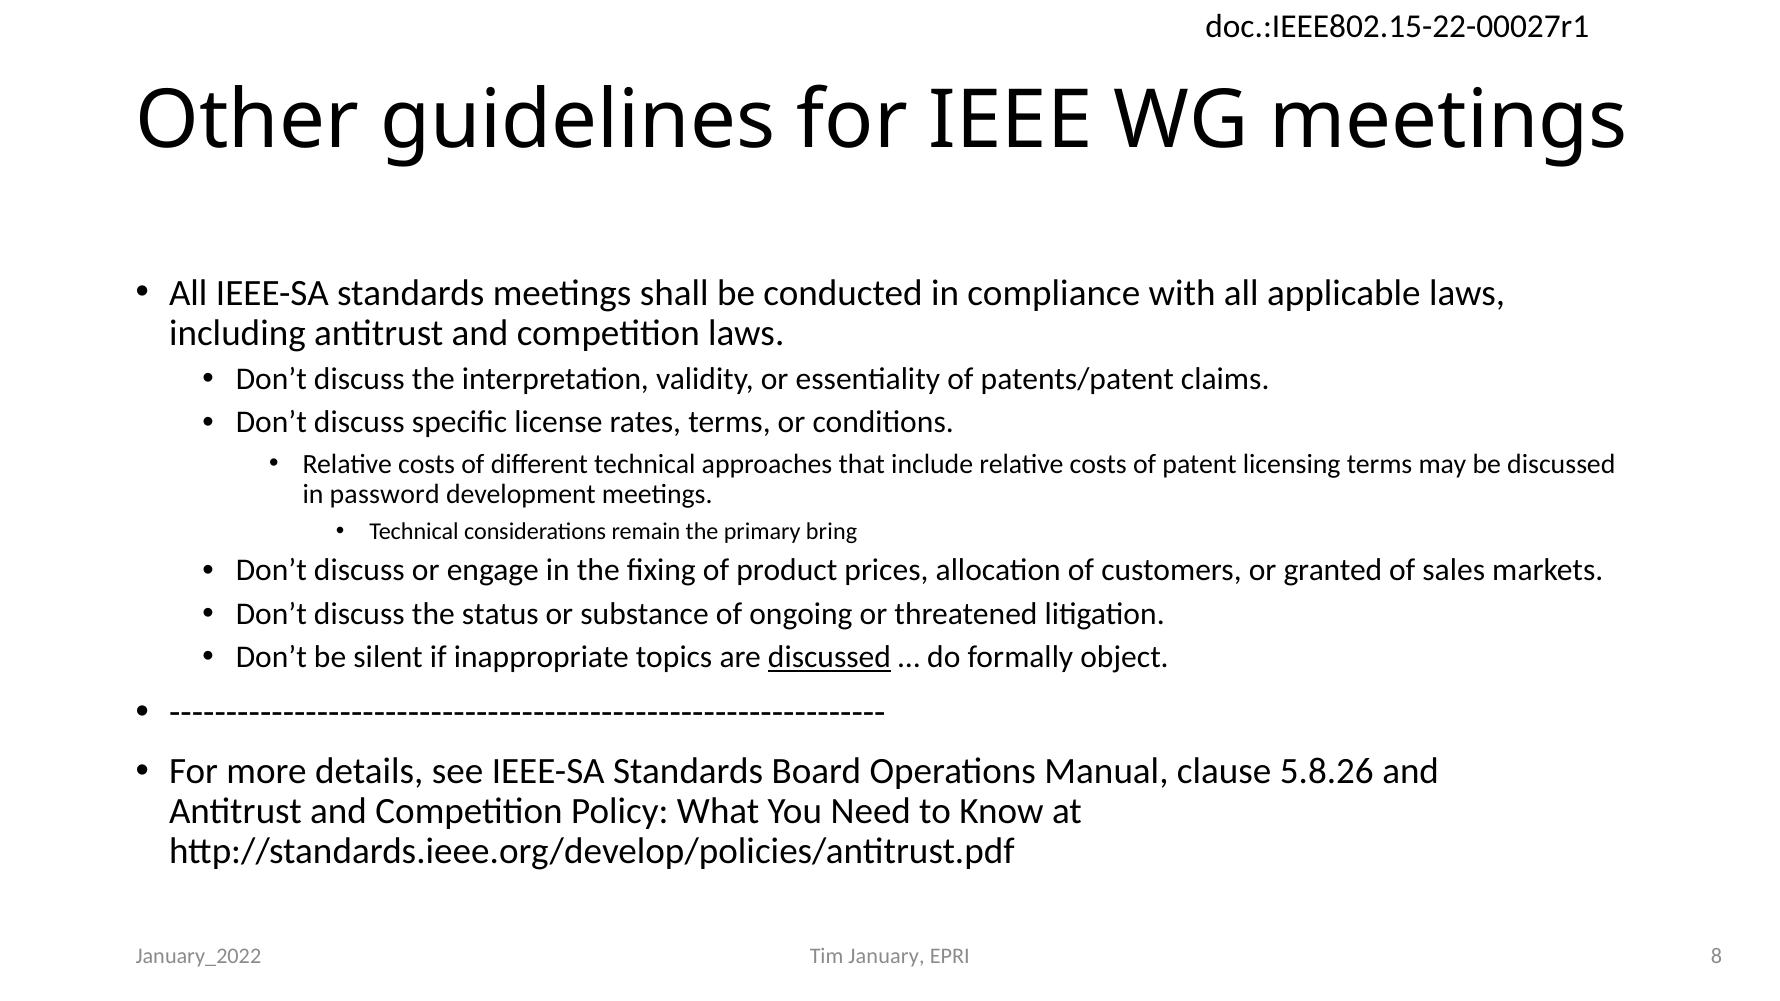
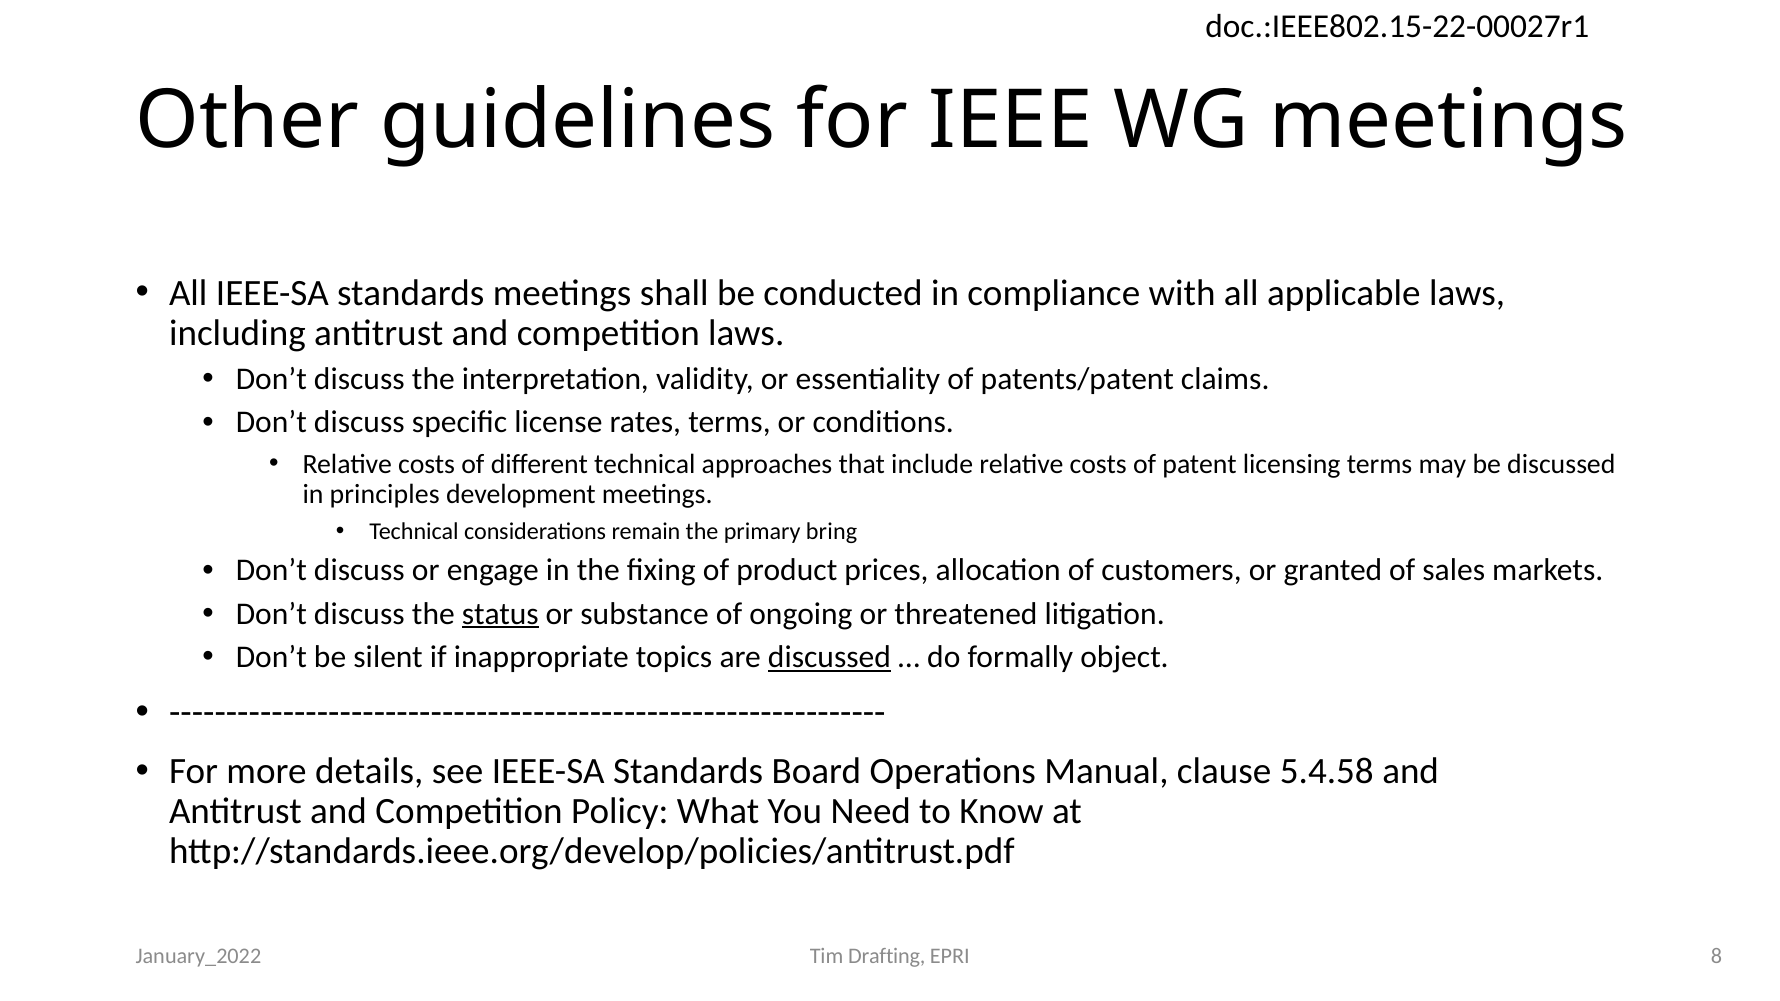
password: password -> principles
status underline: none -> present
5.8.26: 5.8.26 -> 5.4.58
January: January -> Drafting
